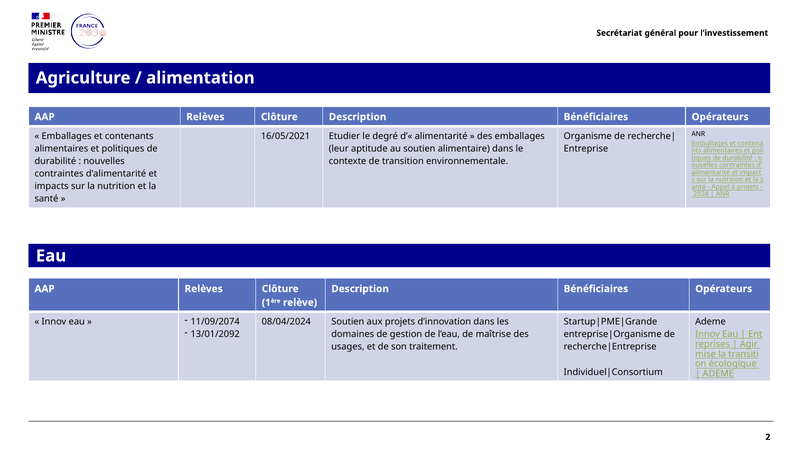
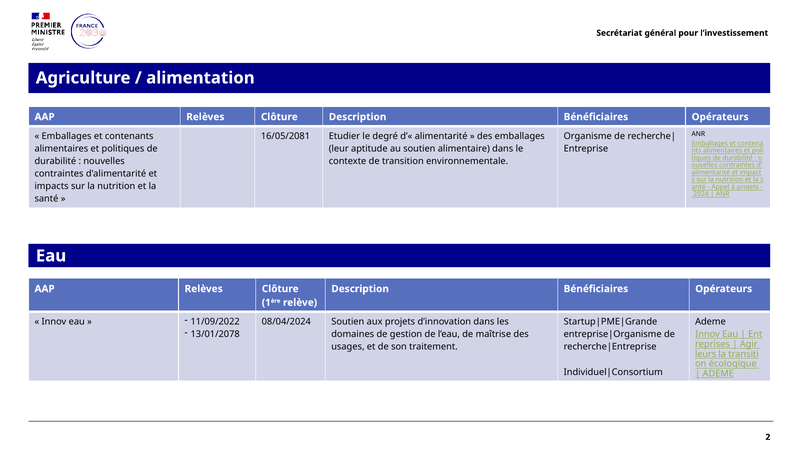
16/05/2021: 16/05/2021 -> 16/05/2081
11/09/2074: 11/09/2074 -> 11/09/2022
13/01/2092: 13/01/2092 -> 13/01/2078
mise: mise -> leurs
